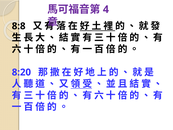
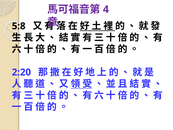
8:8: 8:8 -> 5:8
8:20: 8:20 -> 2:20
